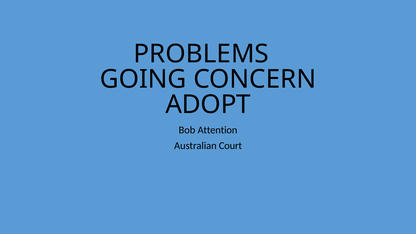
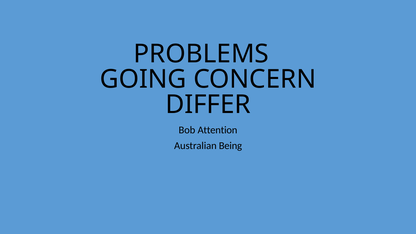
ADOPT: ADOPT -> DIFFER
Court: Court -> Being
